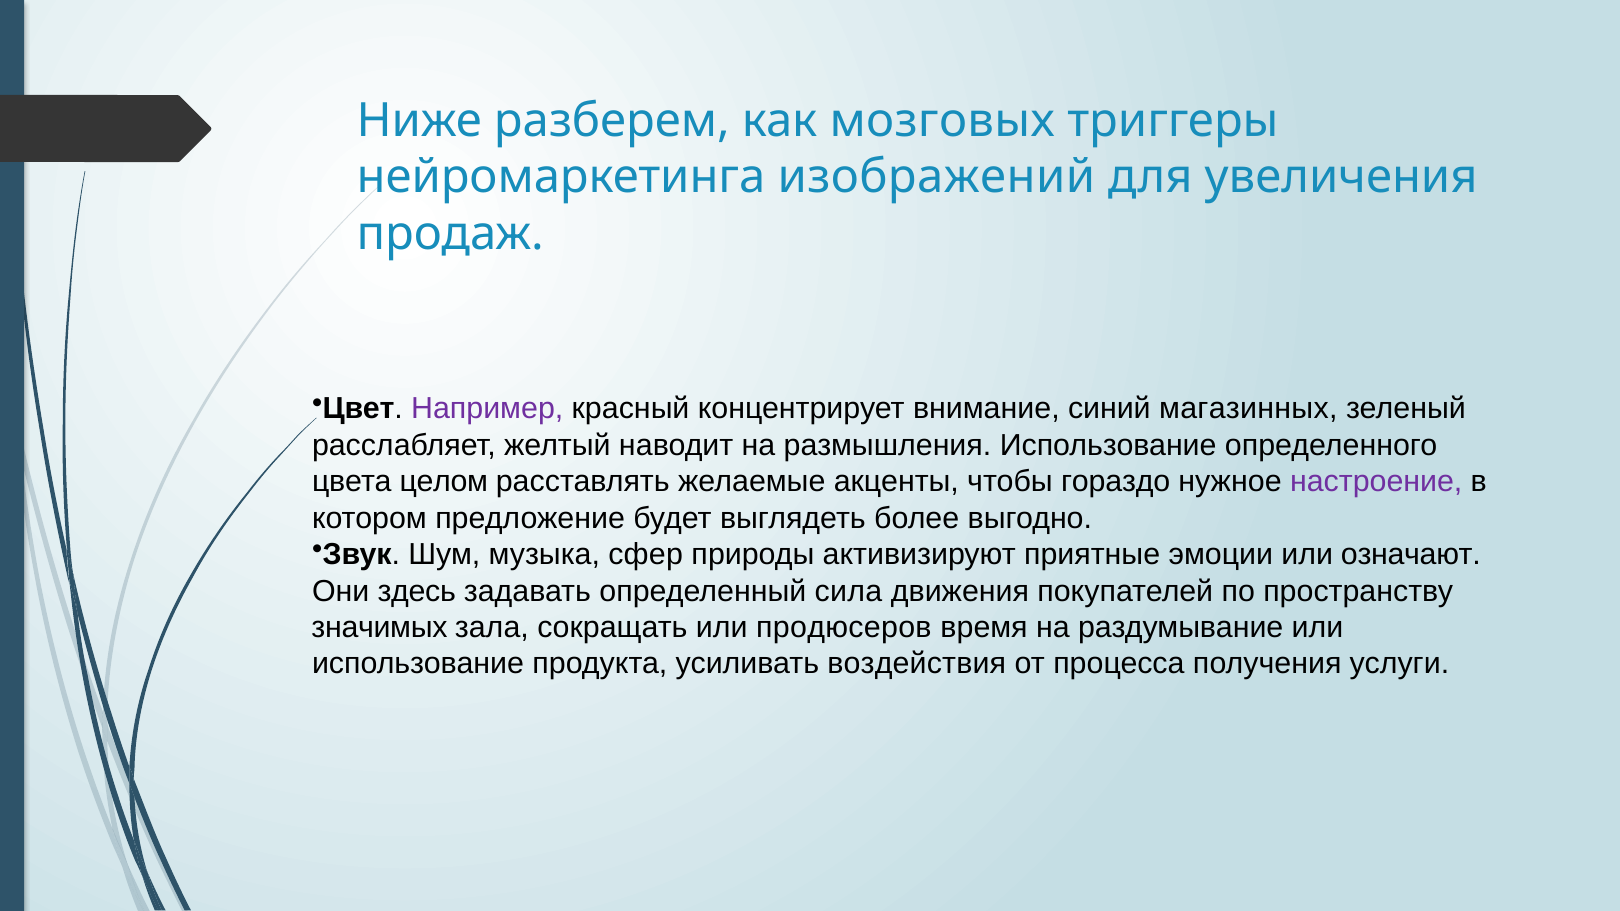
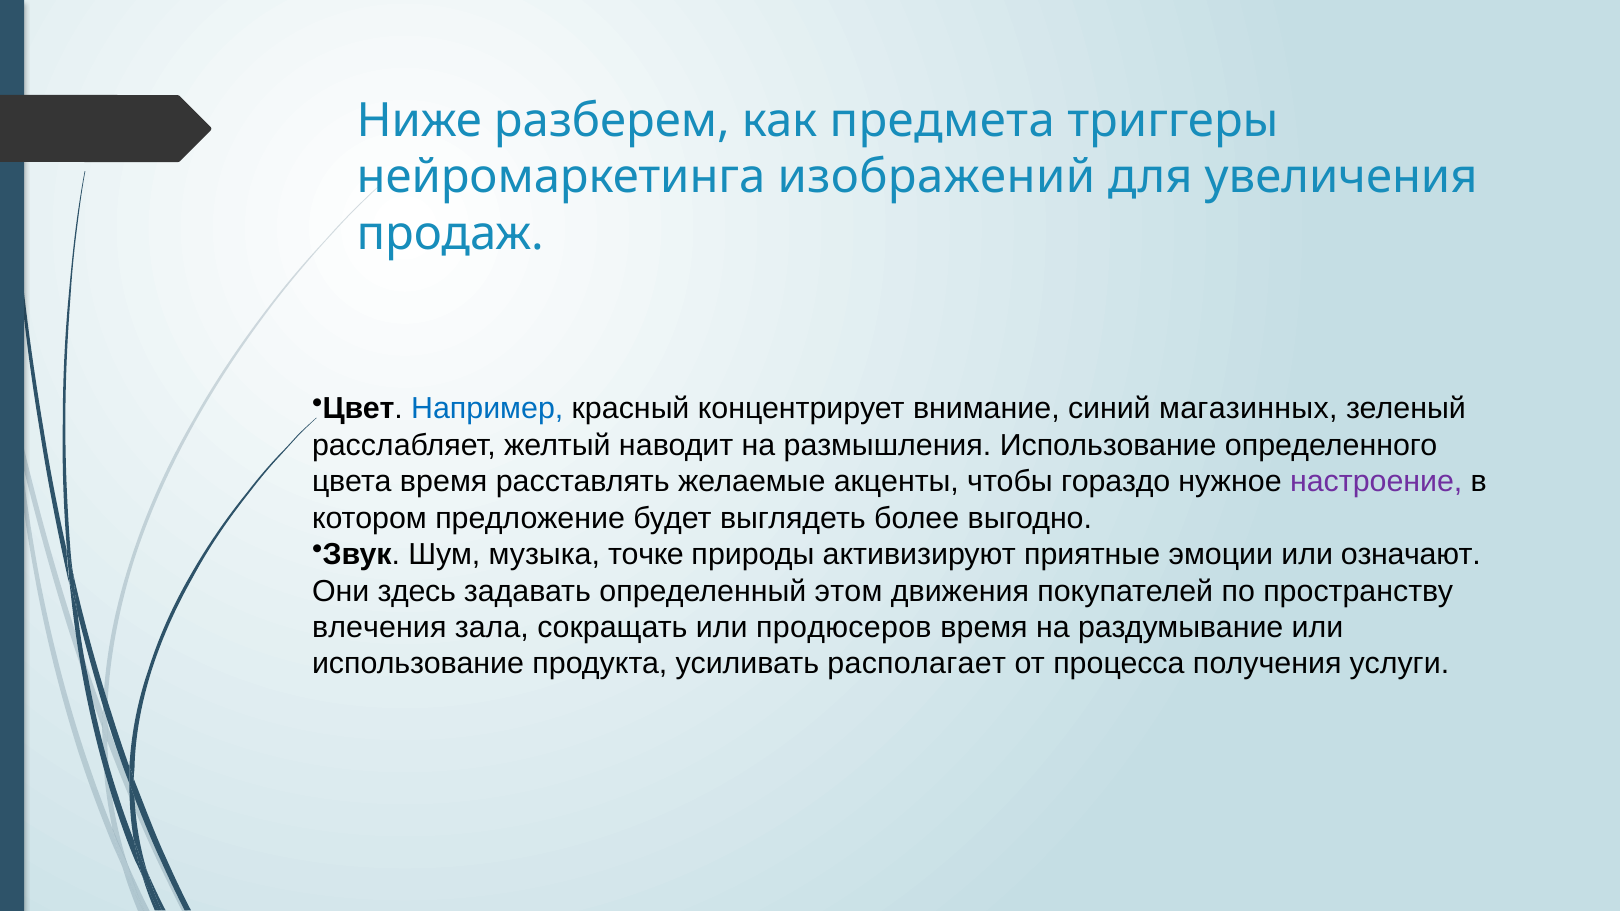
мозговых: мозговых -> предмета
Например colour: purple -> blue
цвета целом: целом -> время
сфер: сфер -> точке
сила: сила -> этом
значимых: значимых -> влечения
воздействия: воздействия -> располагает
